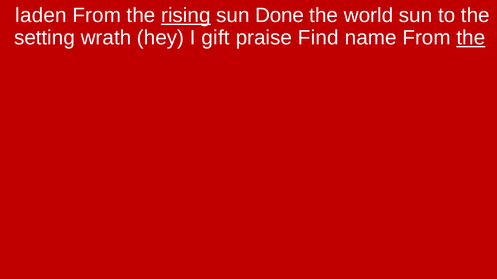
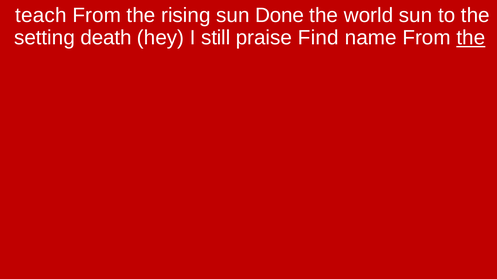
laden: laden -> teach
rising underline: present -> none
wrath: wrath -> death
gift: gift -> still
